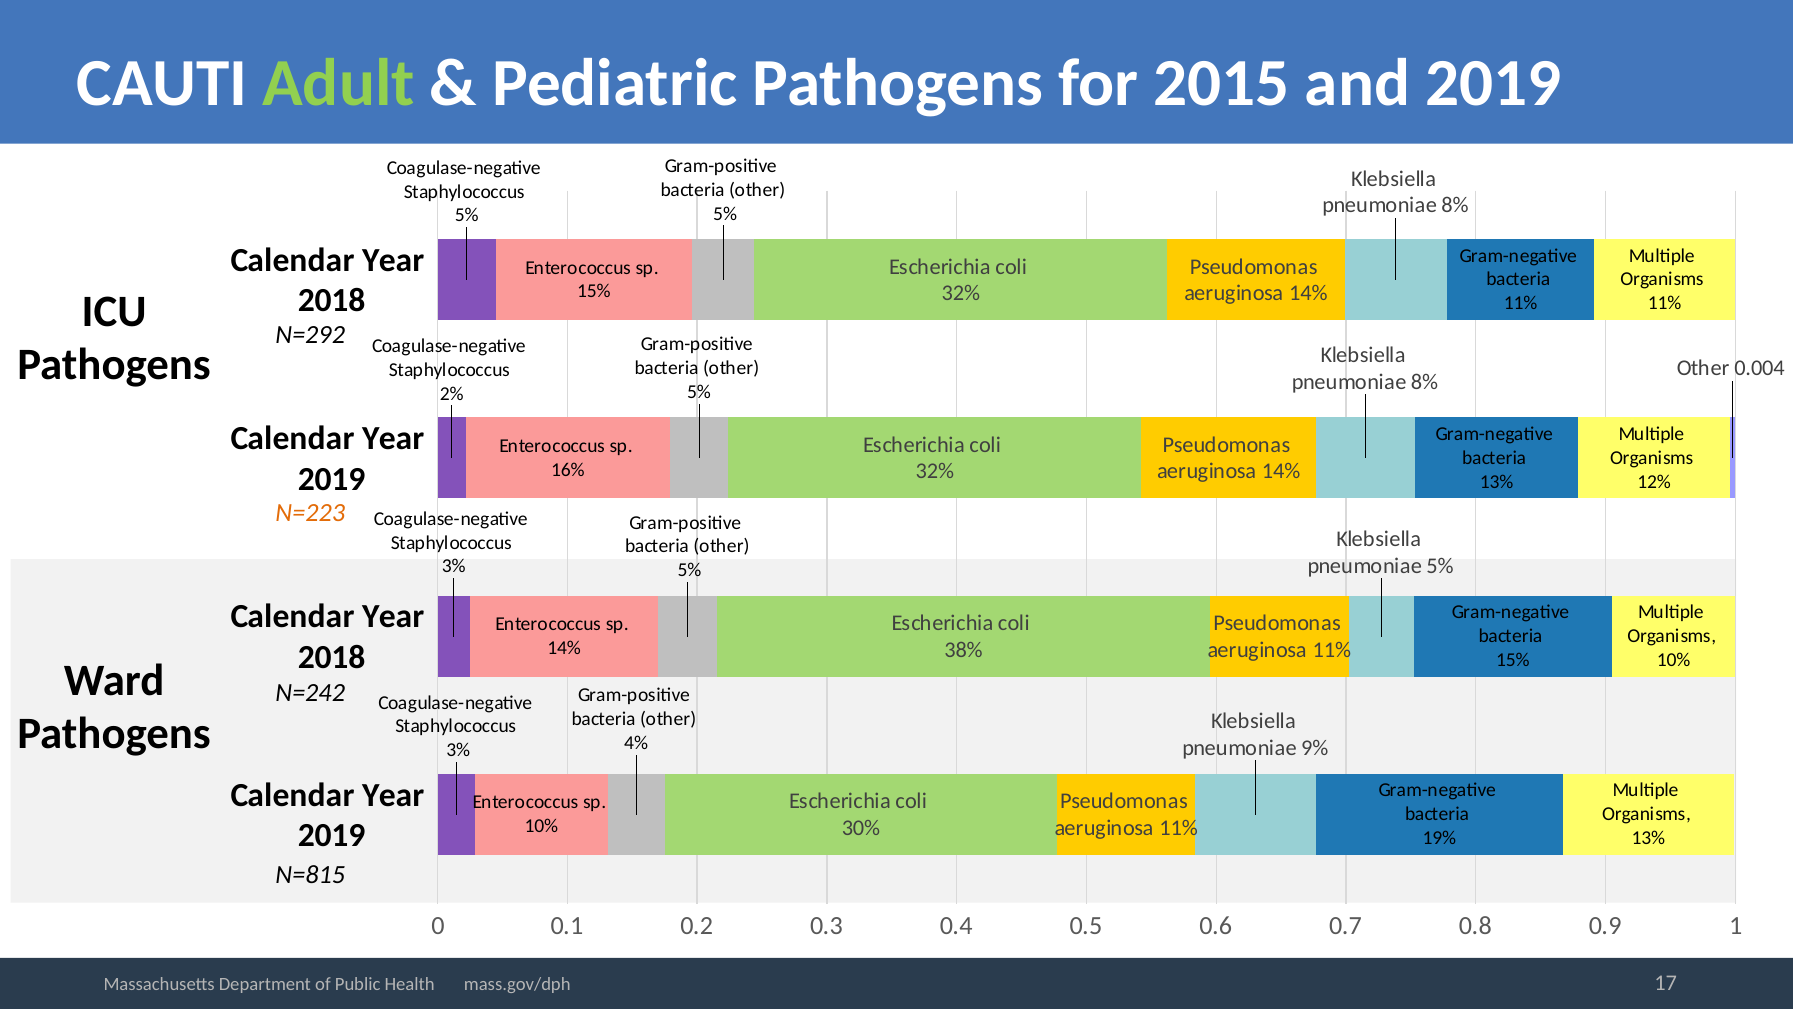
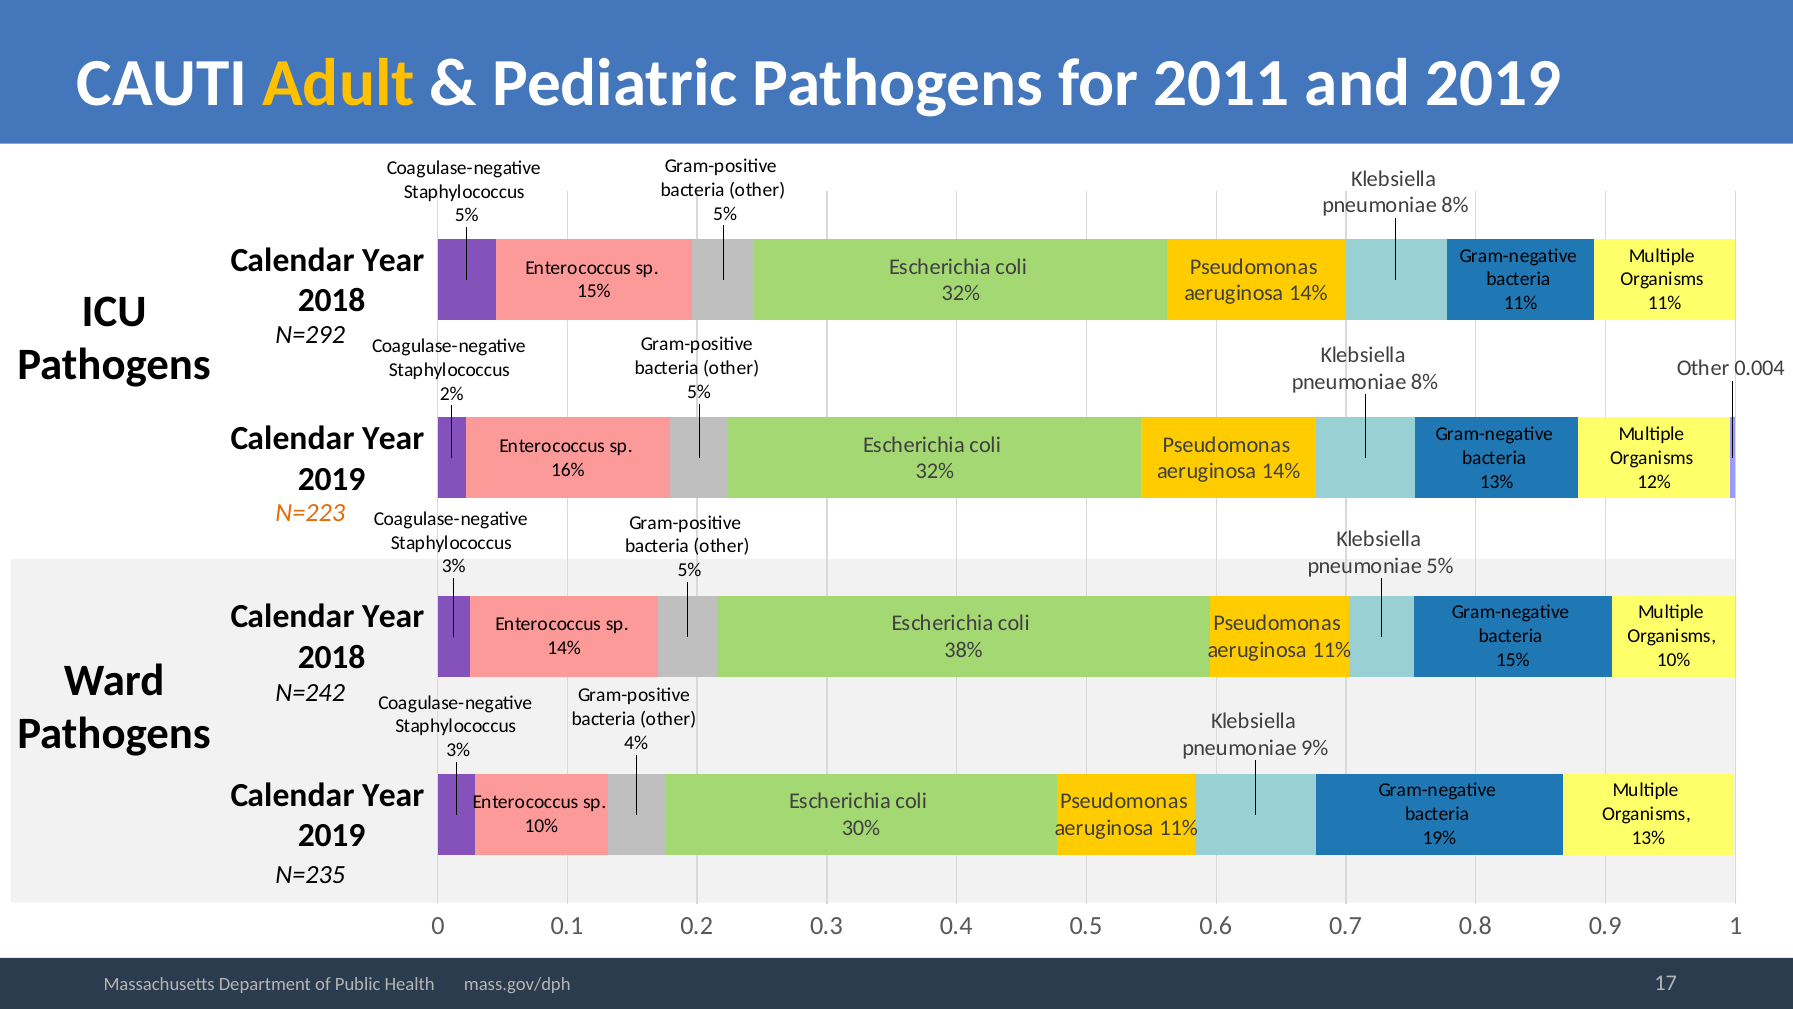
Adult colour: light green -> yellow
2015: 2015 -> 2011
N=815: N=815 -> N=235
